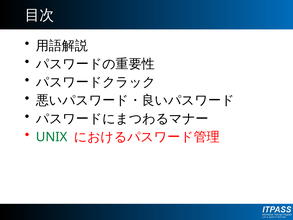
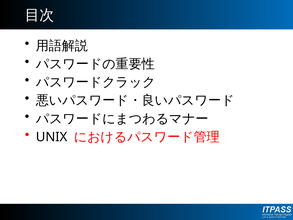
UNIX colour: green -> black
